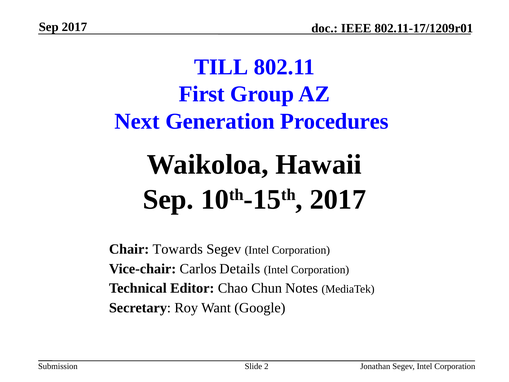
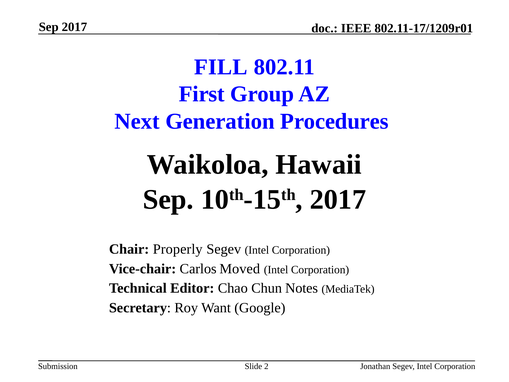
TILL: TILL -> FILL
Towards: Towards -> Properly
Details: Details -> Moved
